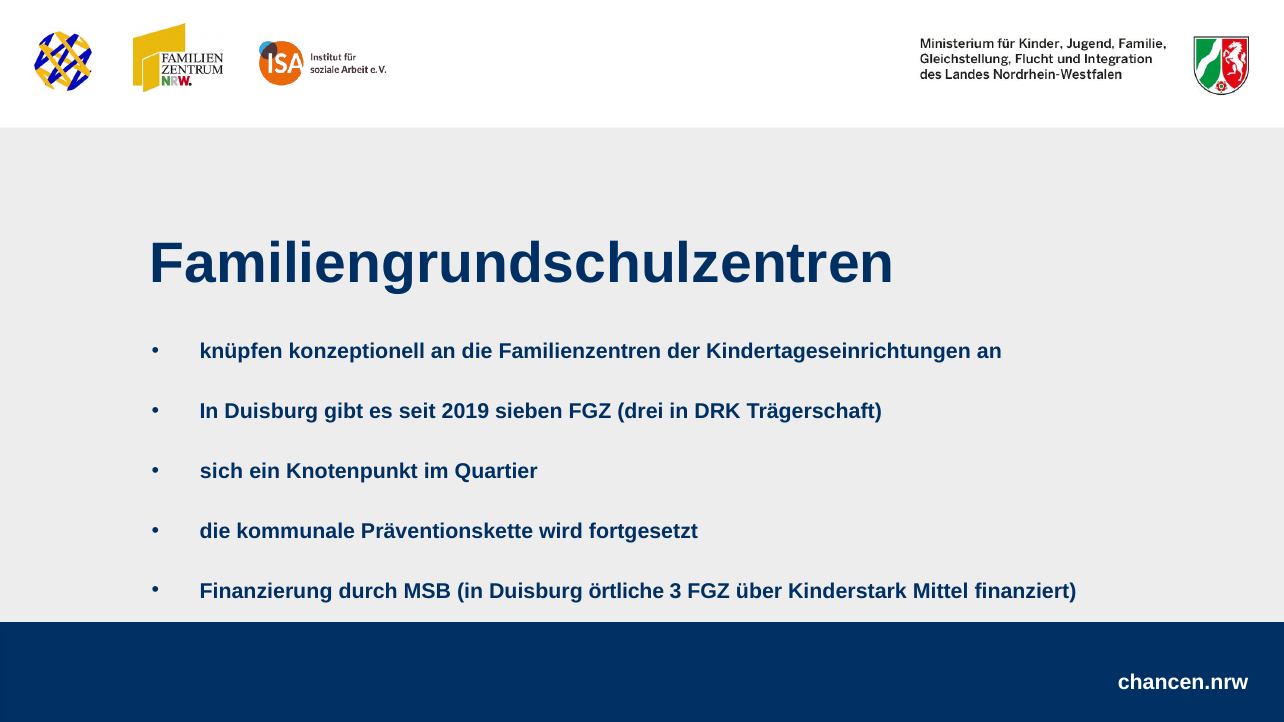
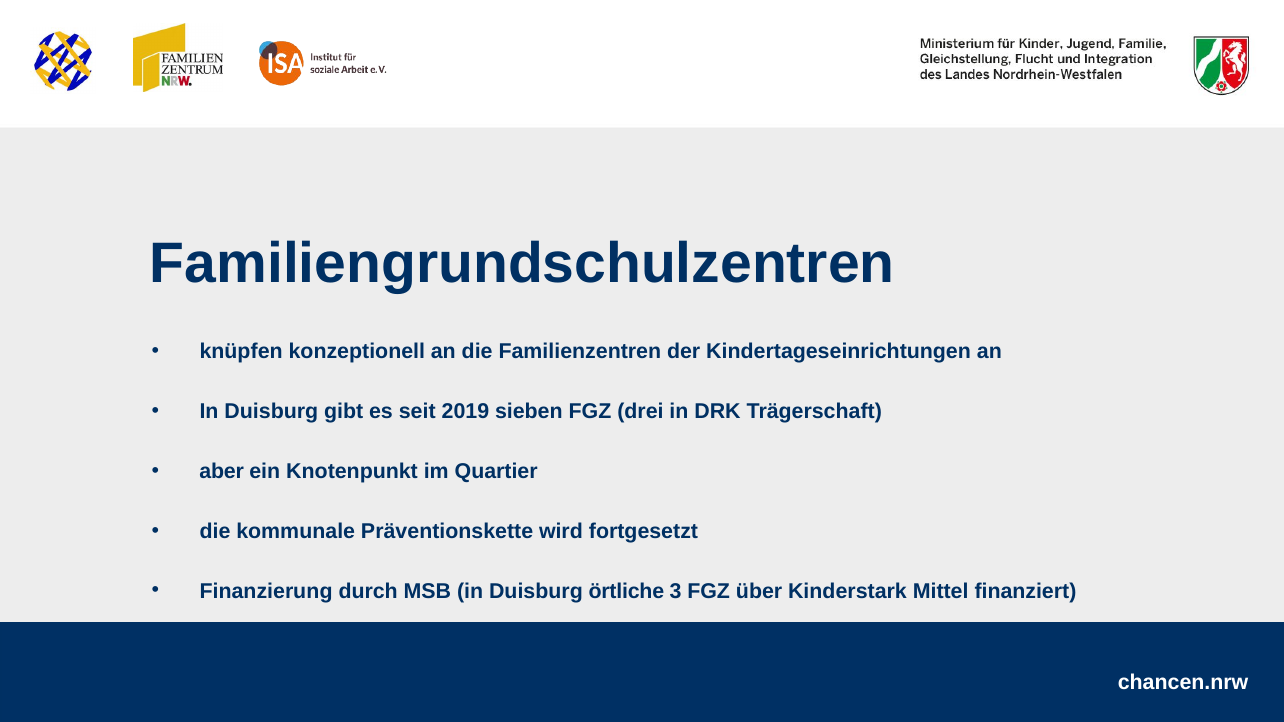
sich: sich -> aber
